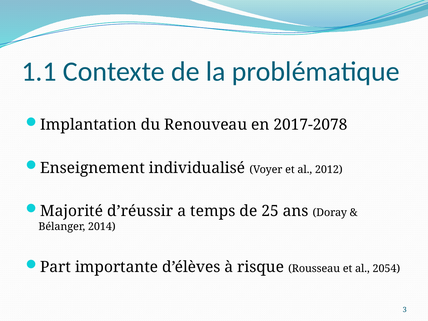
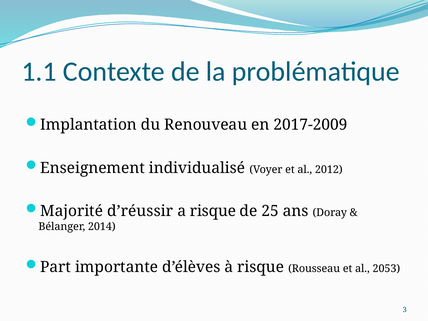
2017-2078: 2017-2078 -> 2017-2009
a temps: temps -> risque
2054: 2054 -> 2053
